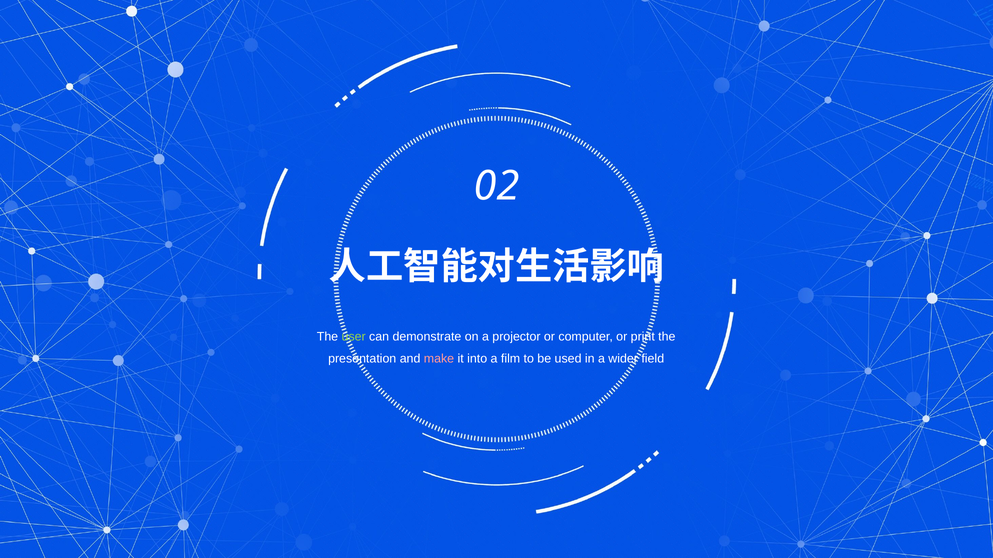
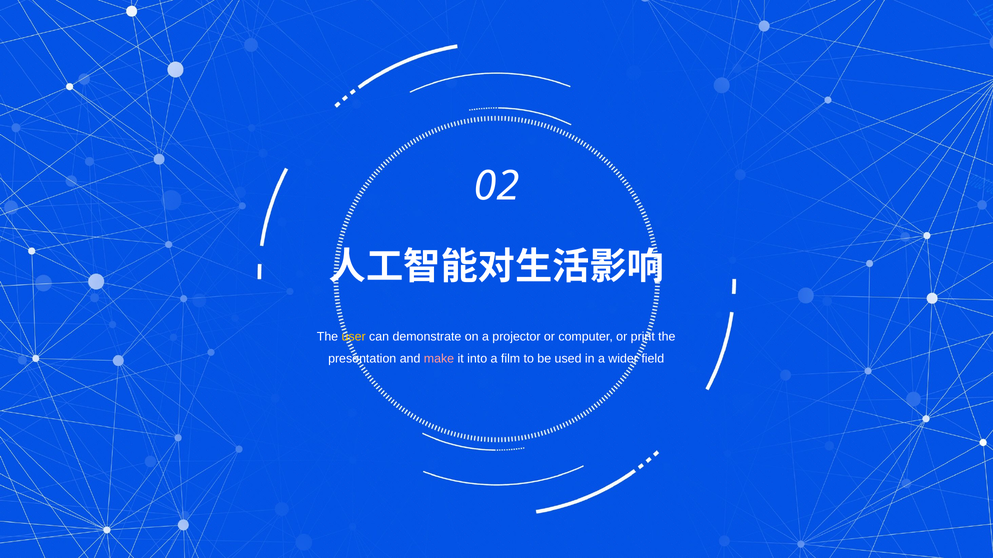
user colour: light green -> yellow
